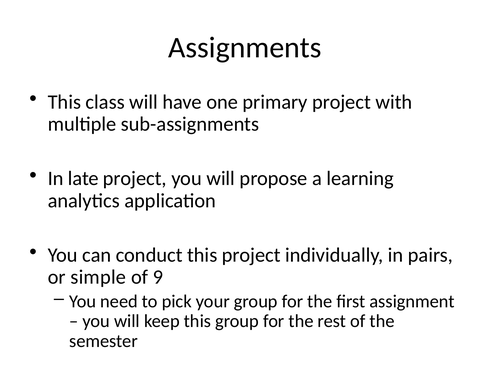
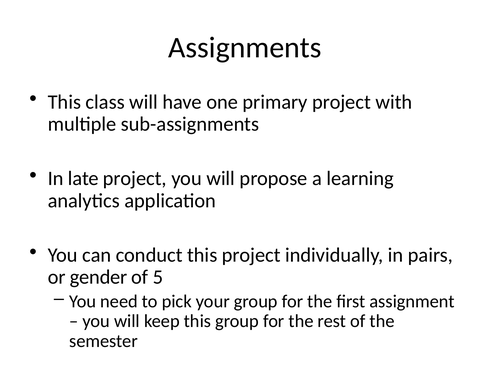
simple: simple -> gender
9: 9 -> 5
